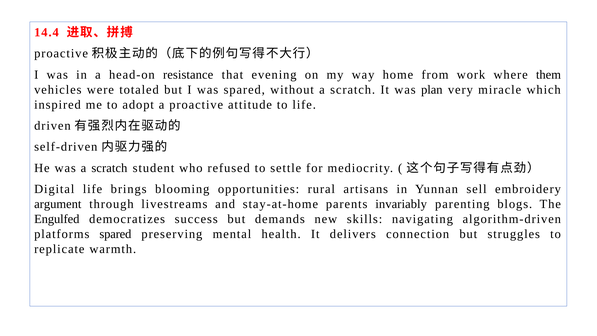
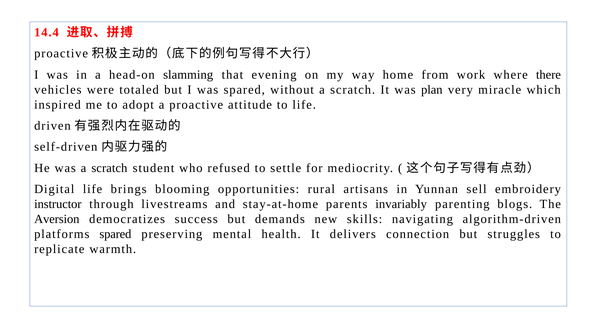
resistance: resistance -> slamming
them: them -> there
argument: argument -> instructor
Engulfed: Engulfed -> Aversion
